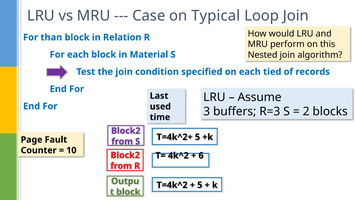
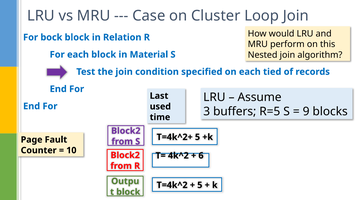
Typical: Typical -> Cluster
than: than -> bock
R=3: R=3 -> R=5
2: 2 -> 9
